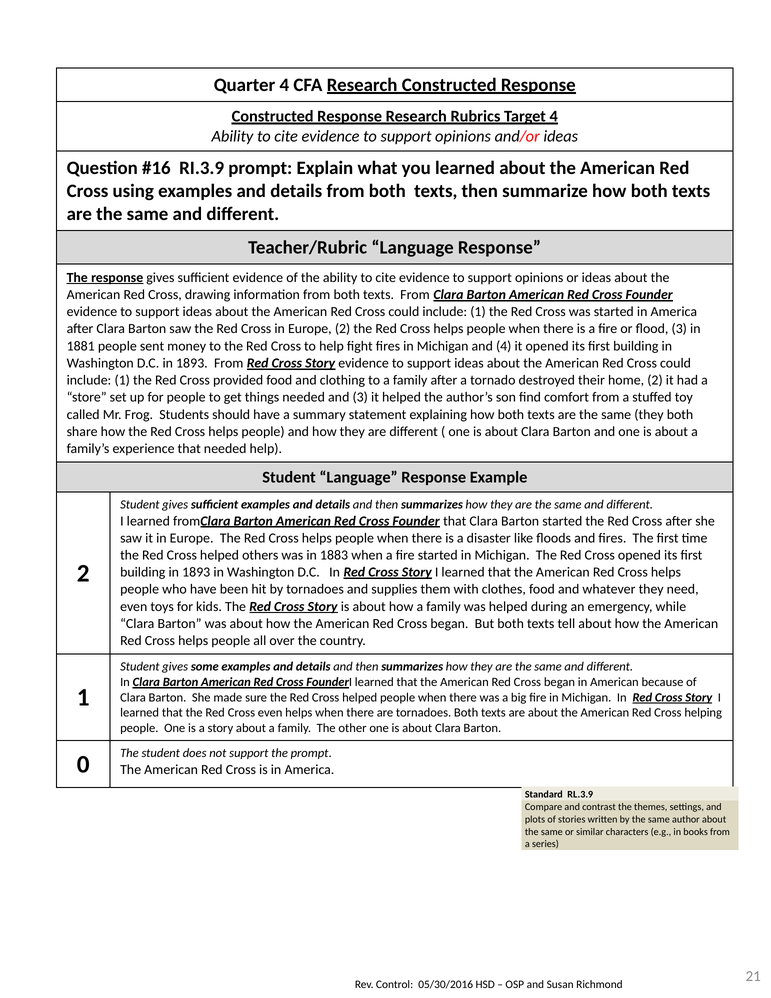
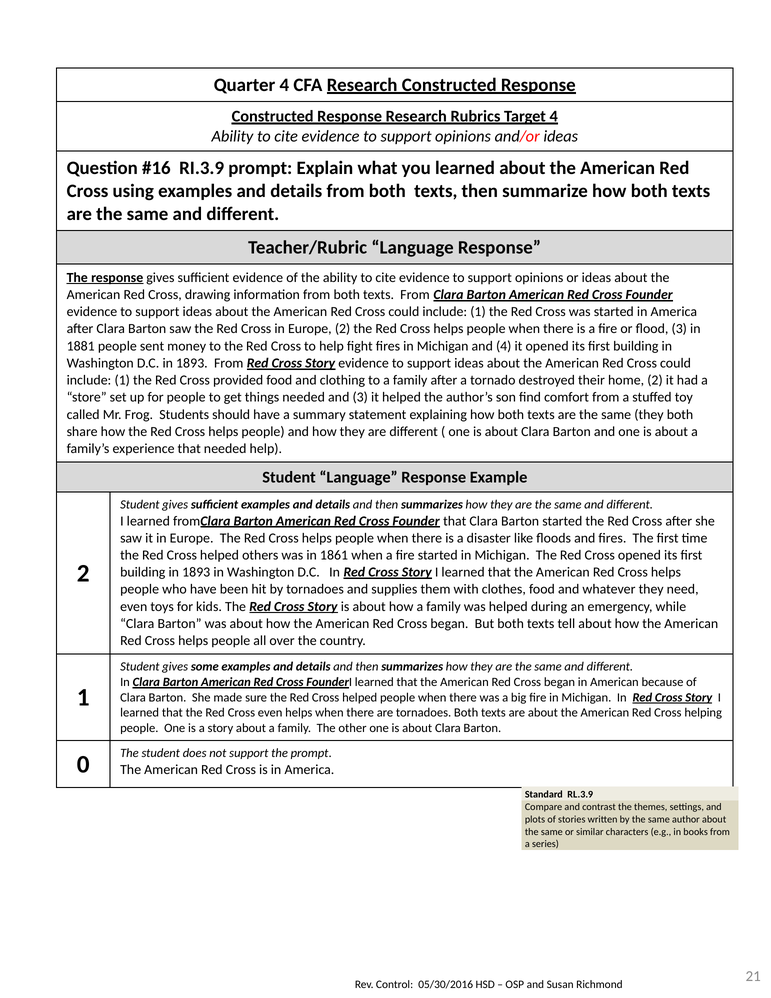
1883: 1883 -> 1861
